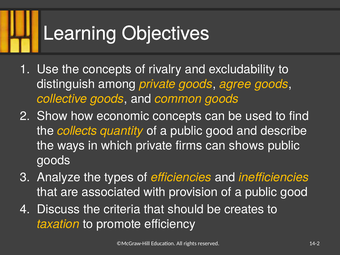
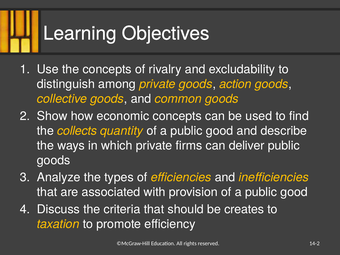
agree: agree -> action
shows: shows -> deliver
